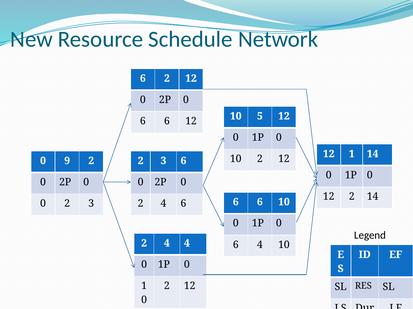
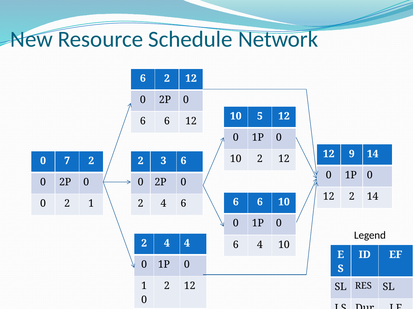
12 1: 1 -> 9
9: 9 -> 7
0 2 3: 3 -> 1
